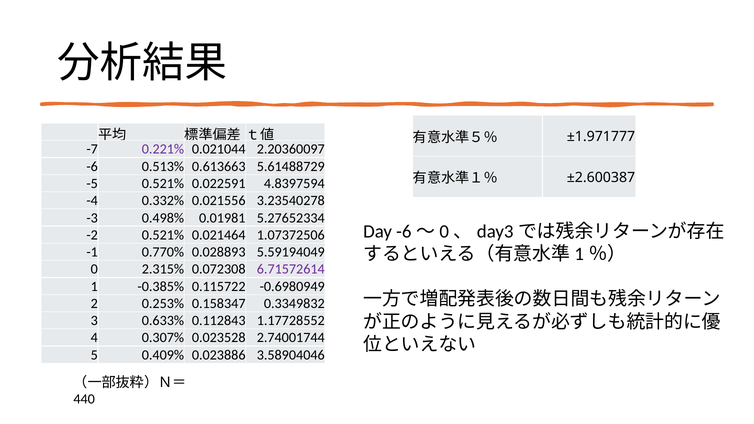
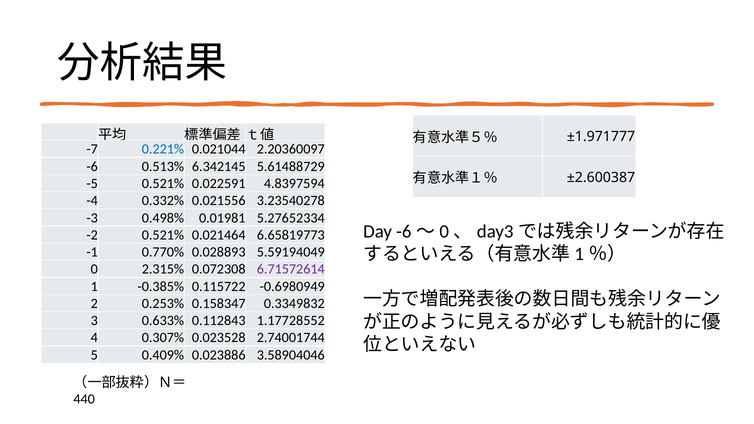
0.221% colour: purple -> blue
0.613663: 0.613663 -> 6.342145
1.07372506: 1.07372506 -> 6.65819773
